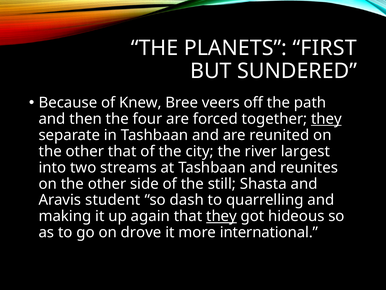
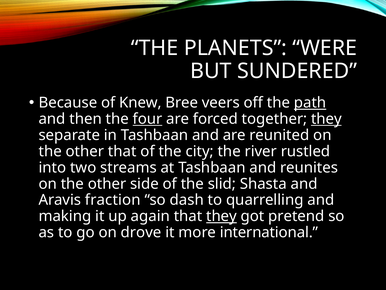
FIRST: FIRST -> WERE
path underline: none -> present
four underline: none -> present
largest: largest -> rustled
still: still -> slid
student: student -> fraction
hideous: hideous -> pretend
